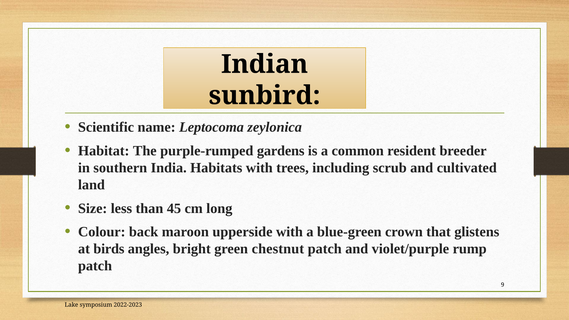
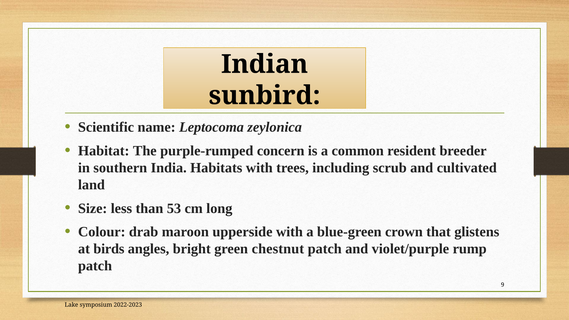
gardens: gardens -> concern
45: 45 -> 53
back: back -> drab
